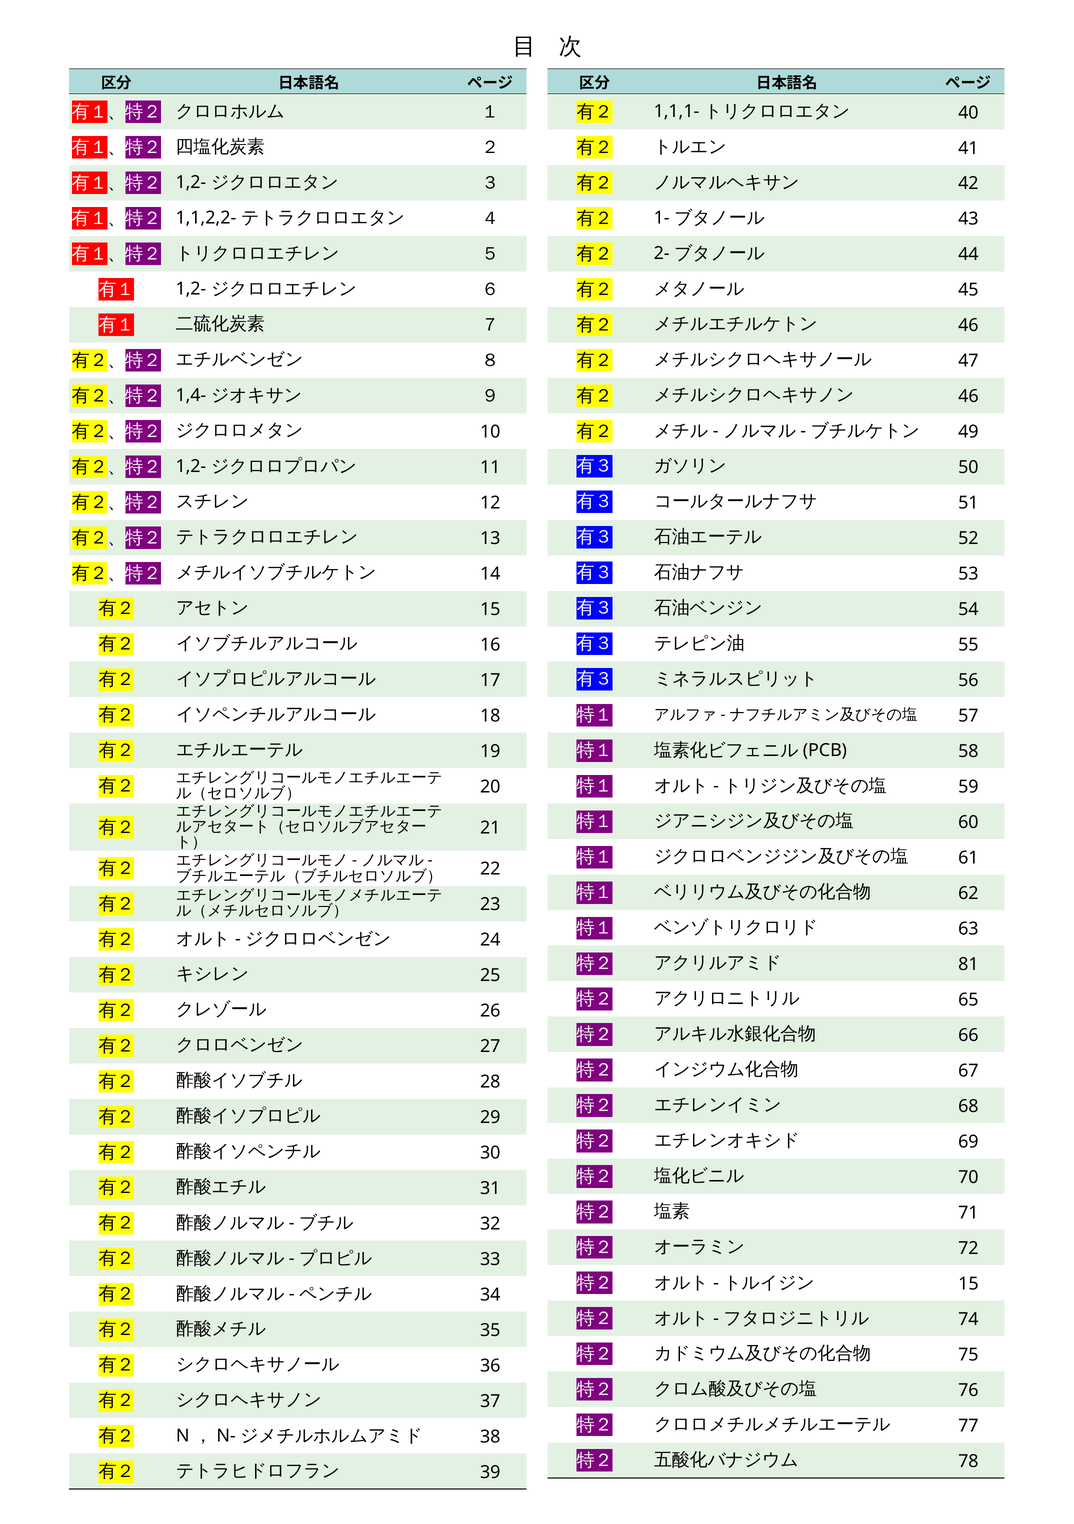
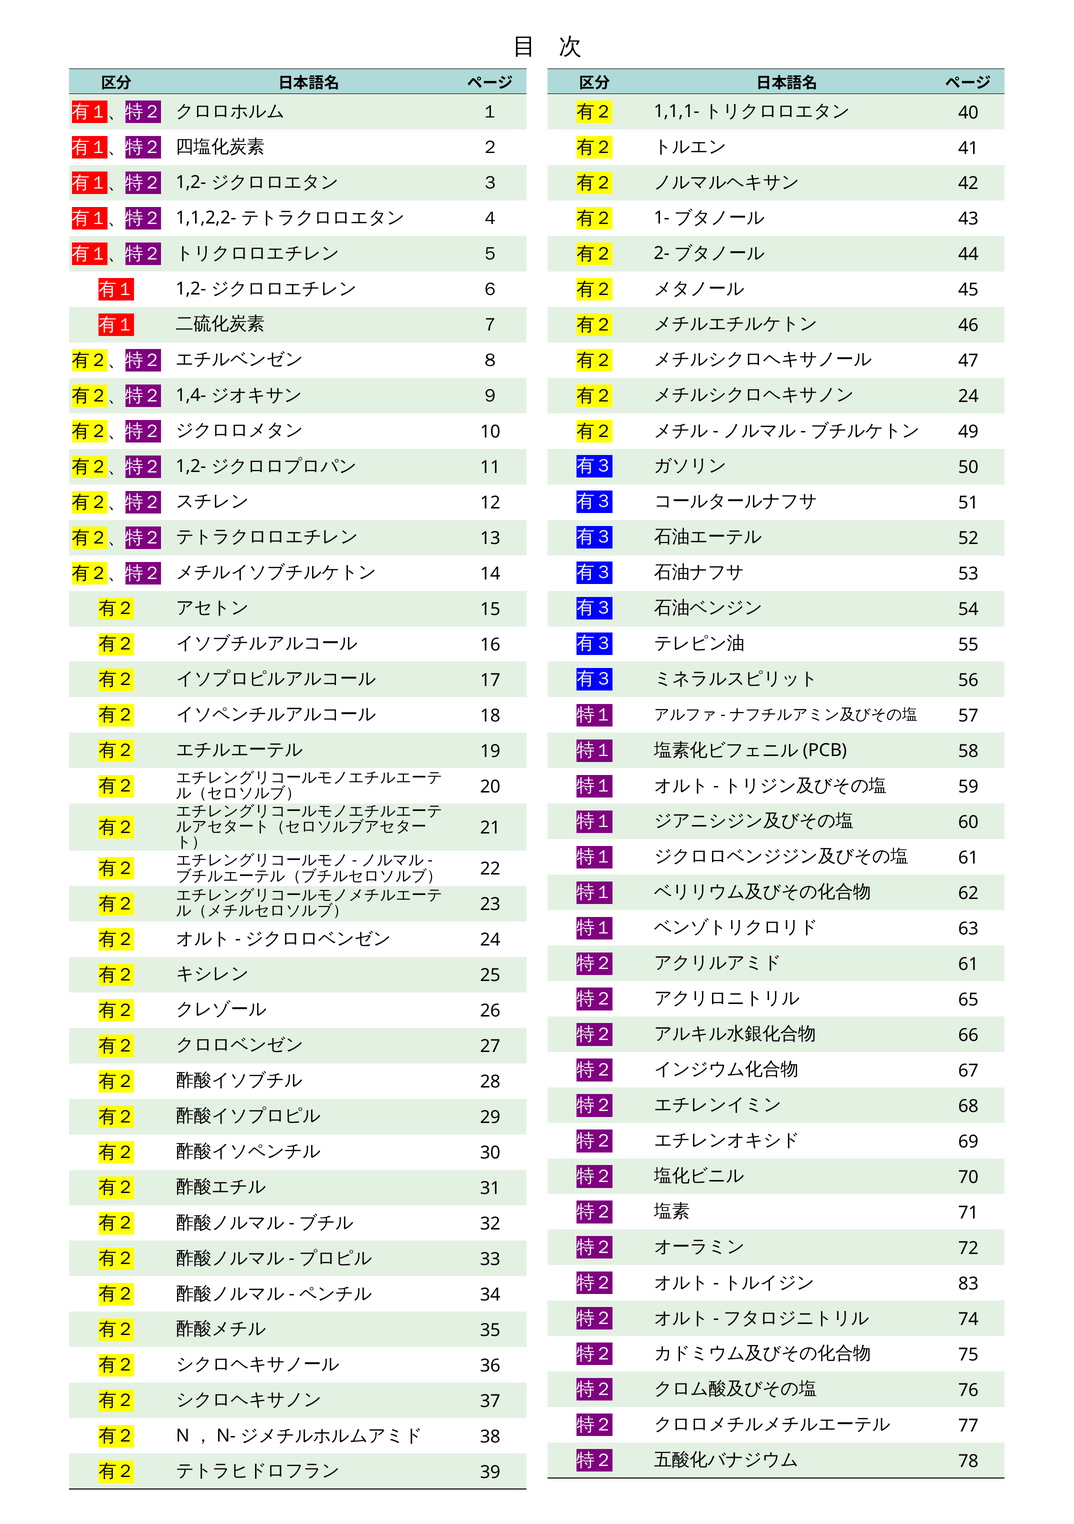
46 at (968, 396): 46 -> 24
81 at (968, 964): 81 -> 61
15 at (968, 1284): 15 -> 83
